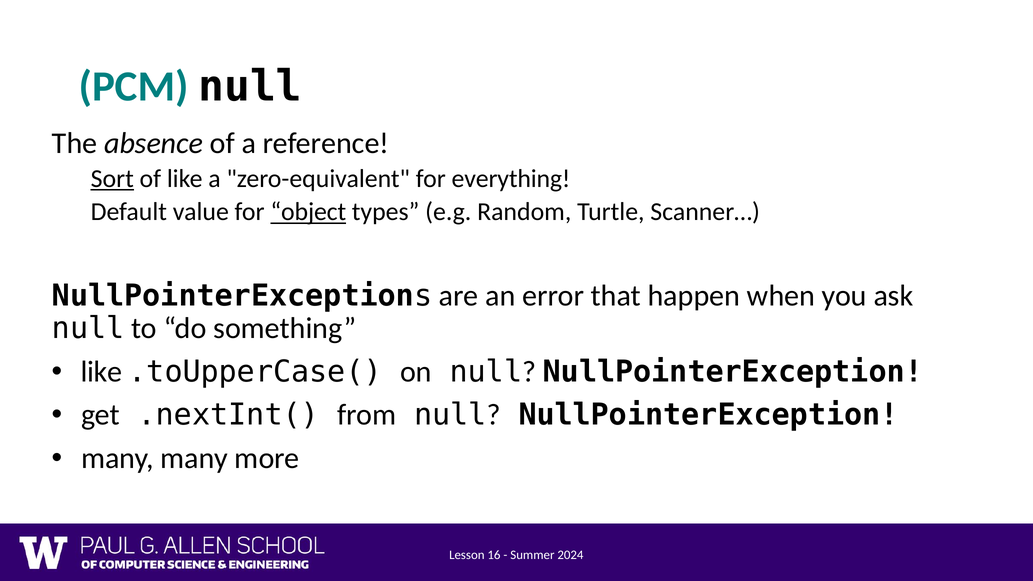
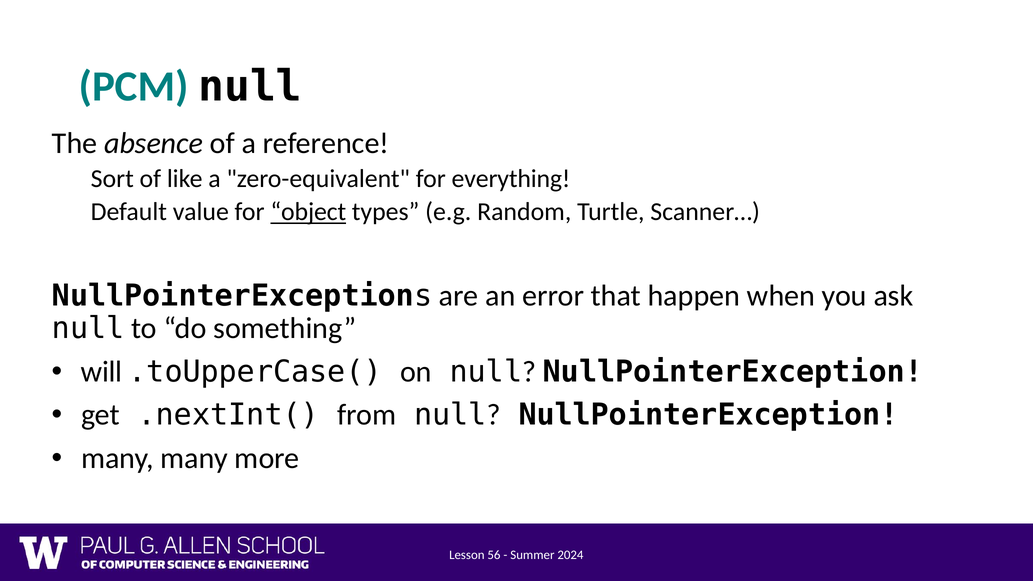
Sort underline: present -> none
like at (101, 372): like -> will
16: 16 -> 56
